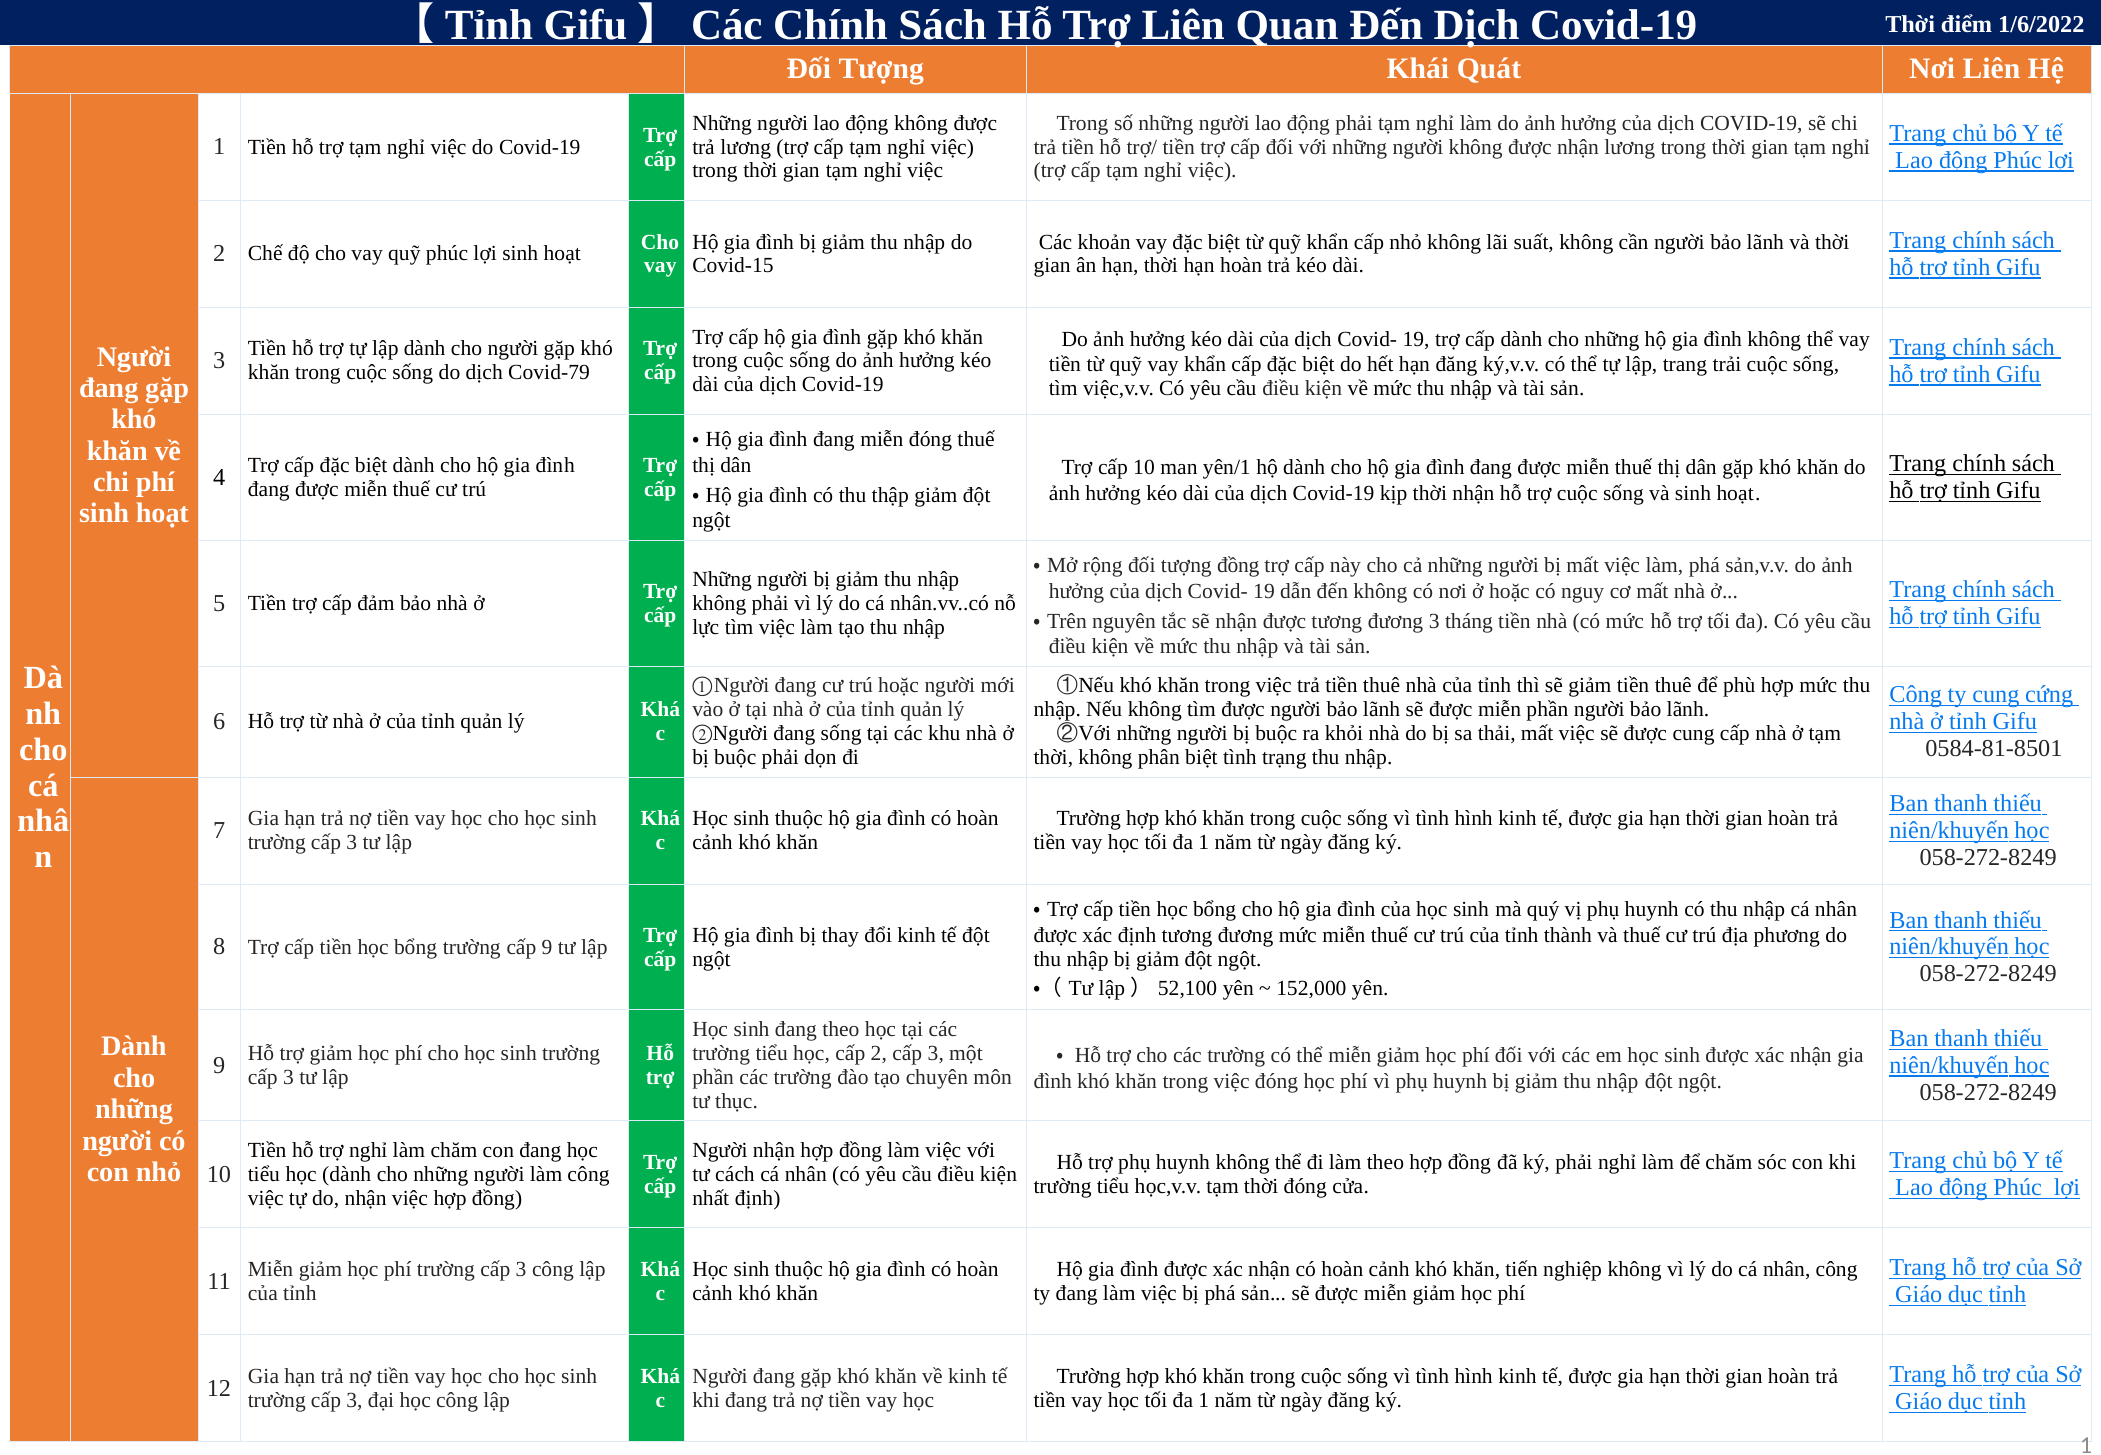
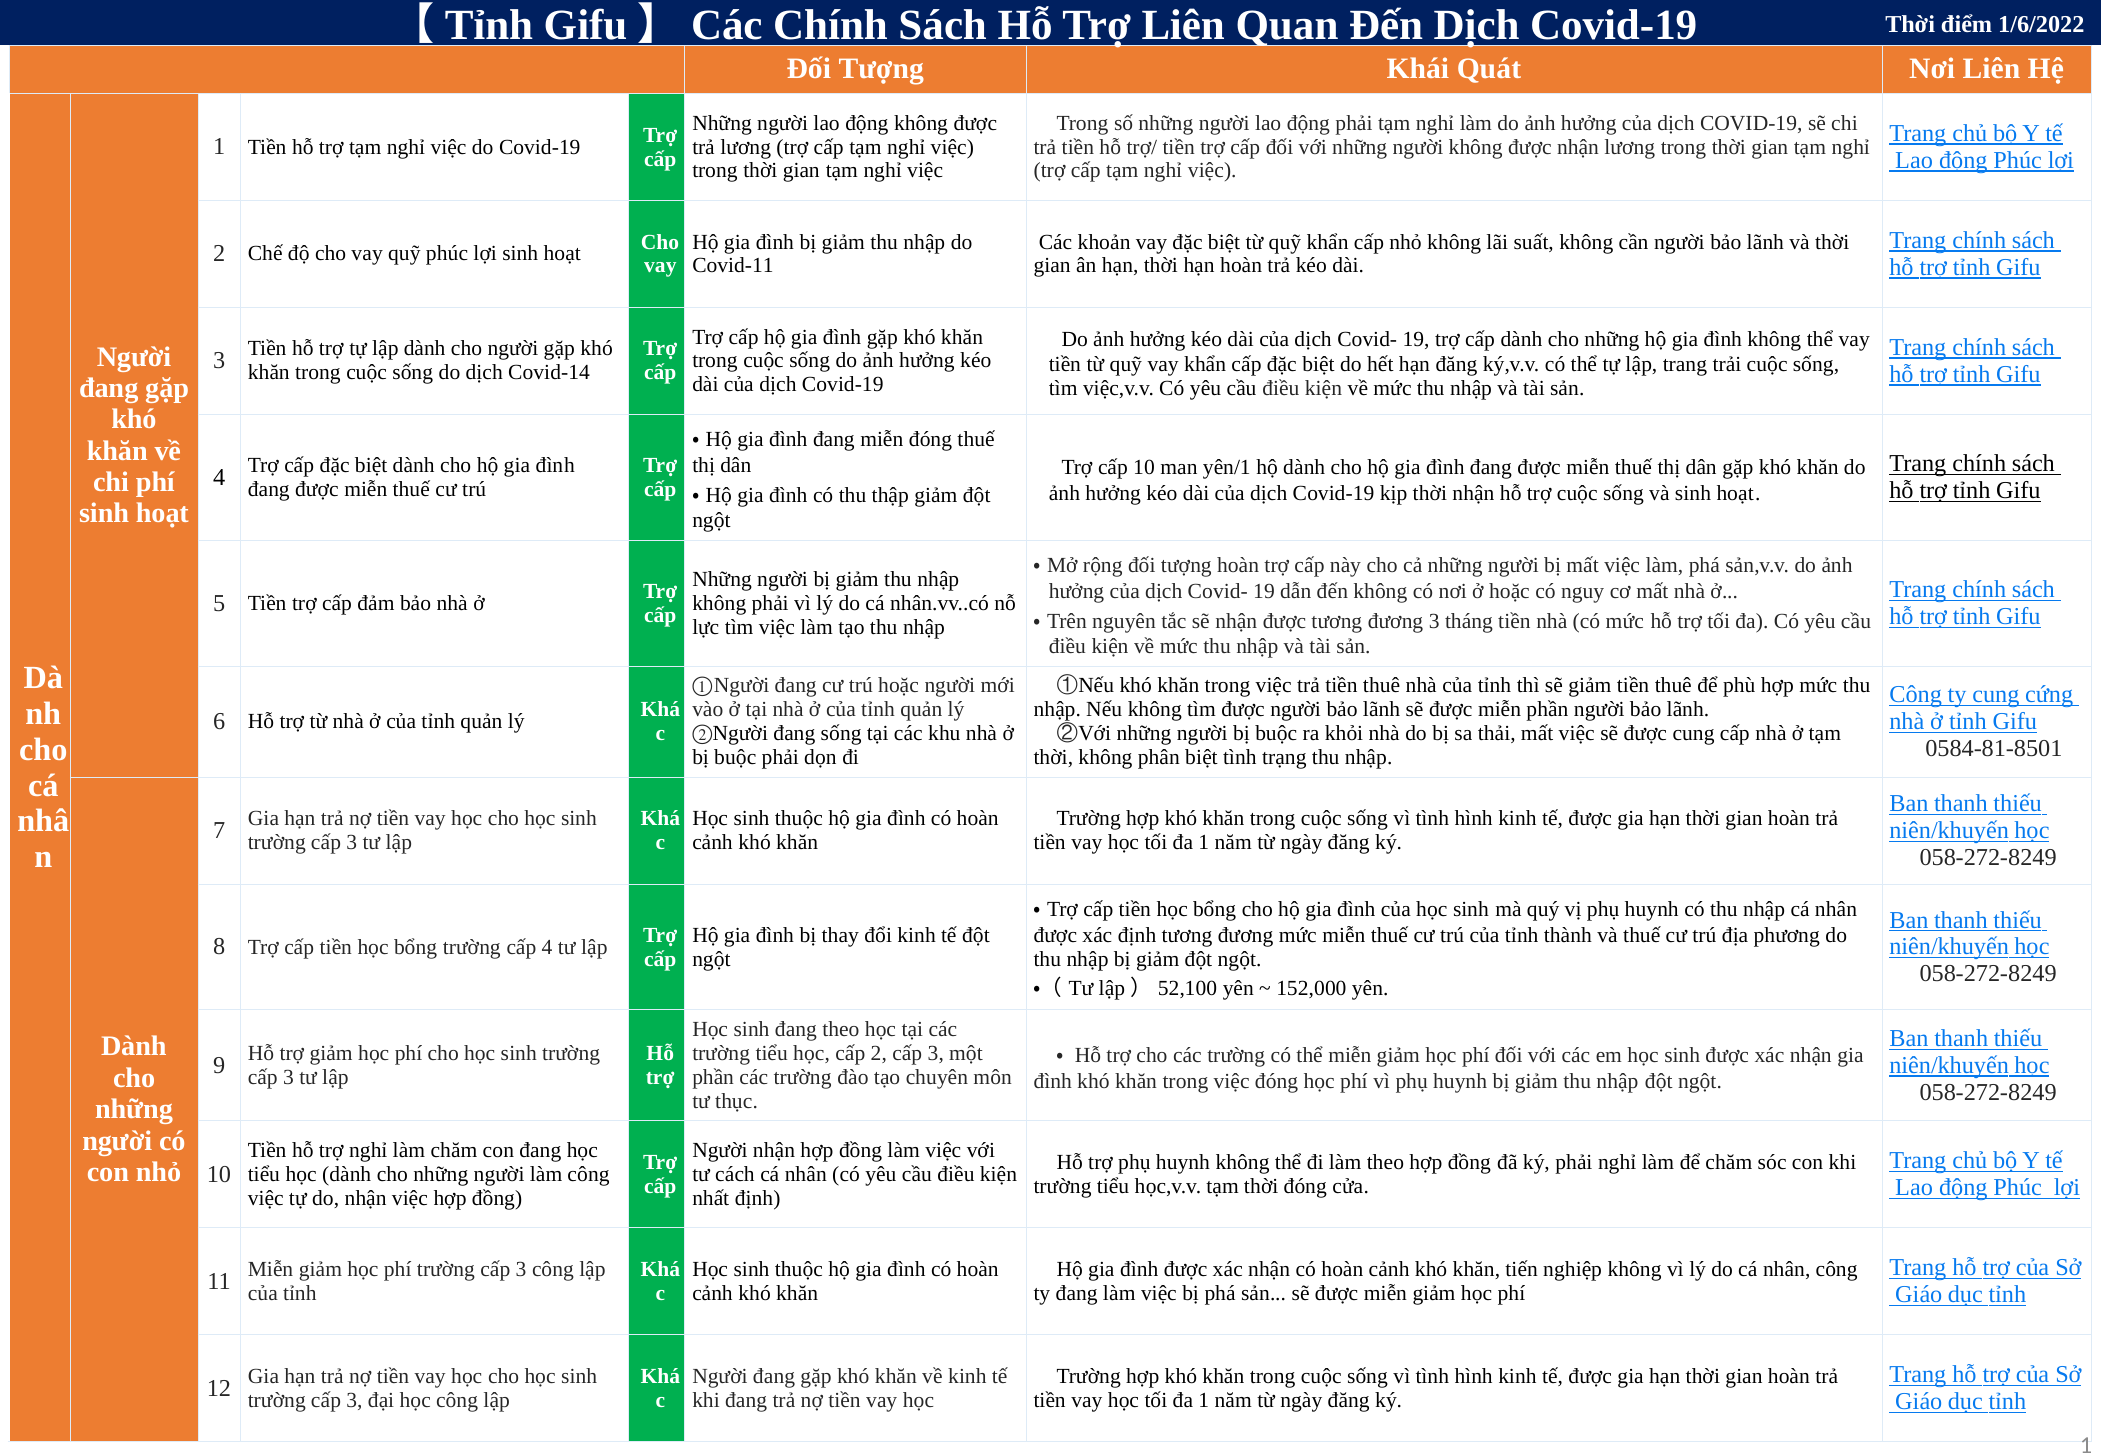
Covid-15: Covid-15 -> Covid-11
Covid-79: Covid-79 -> Covid-14
tượng đồng: đồng -> hoàn
cấp 9: 9 -> 4
